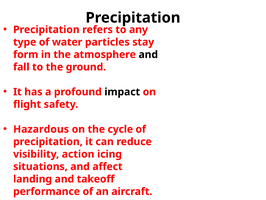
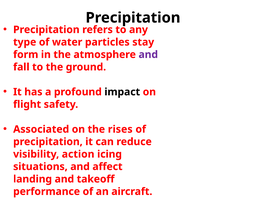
and at (148, 54) colour: black -> purple
Hazardous: Hazardous -> Associated
cycle: cycle -> rises
